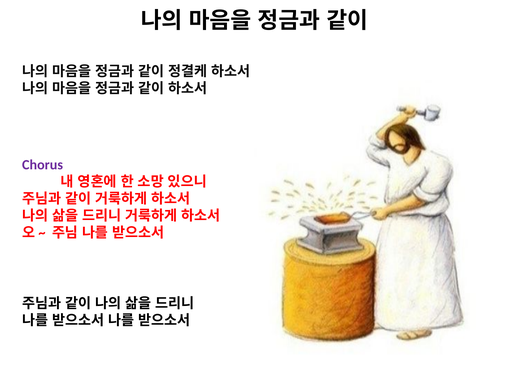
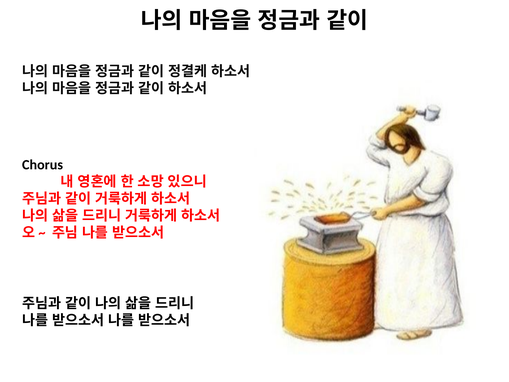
Chorus colour: purple -> black
